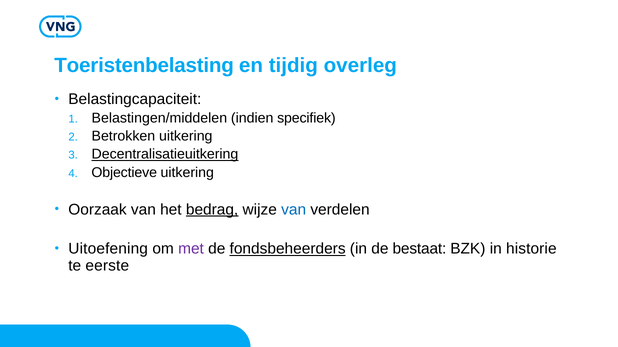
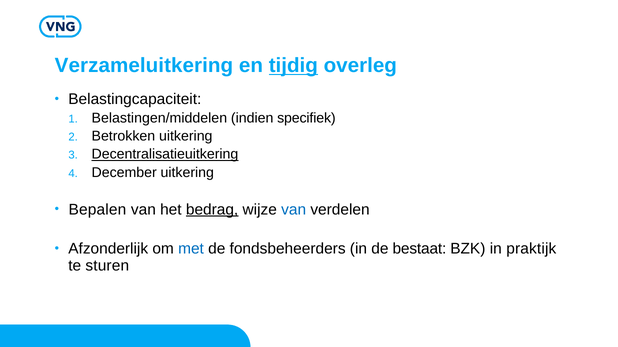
Toeristenbelasting: Toeristenbelasting -> Verzameluitkering
tijdig underline: none -> present
Objectieve: Objectieve -> December
Oorzaak: Oorzaak -> Bepalen
Uitoefening: Uitoefening -> Afzonderlijk
met colour: purple -> blue
fondsbeheerders underline: present -> none
historie: historie -> praktijk
eerste: eerste -> sturen
